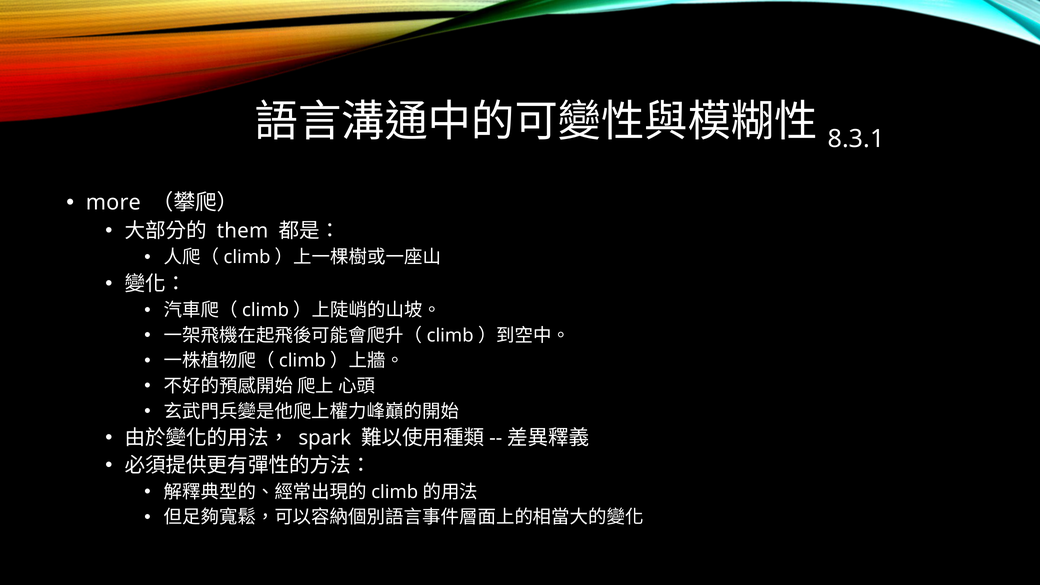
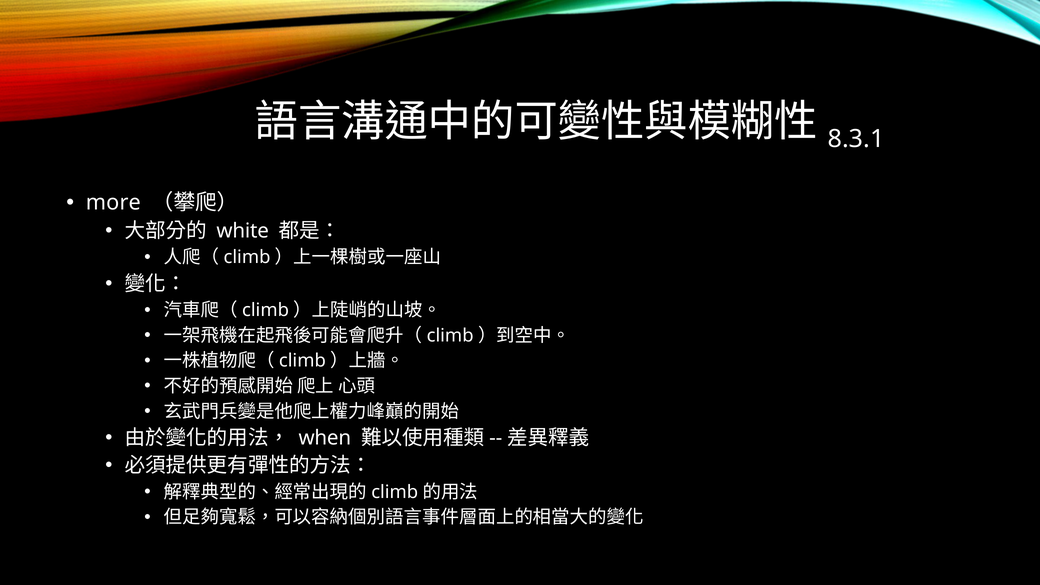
them: them -> white
spark: spark -> when
